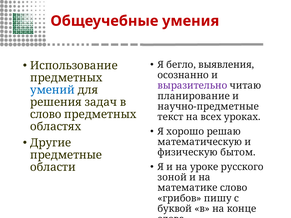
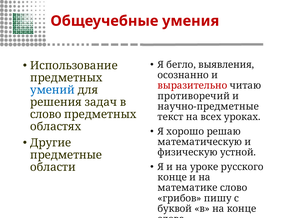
выразительно colour: purple -> red
планирование: планирование -> противоречий
бытом: бытом -> устной
зоной at (172, 178): зоной -> конце
